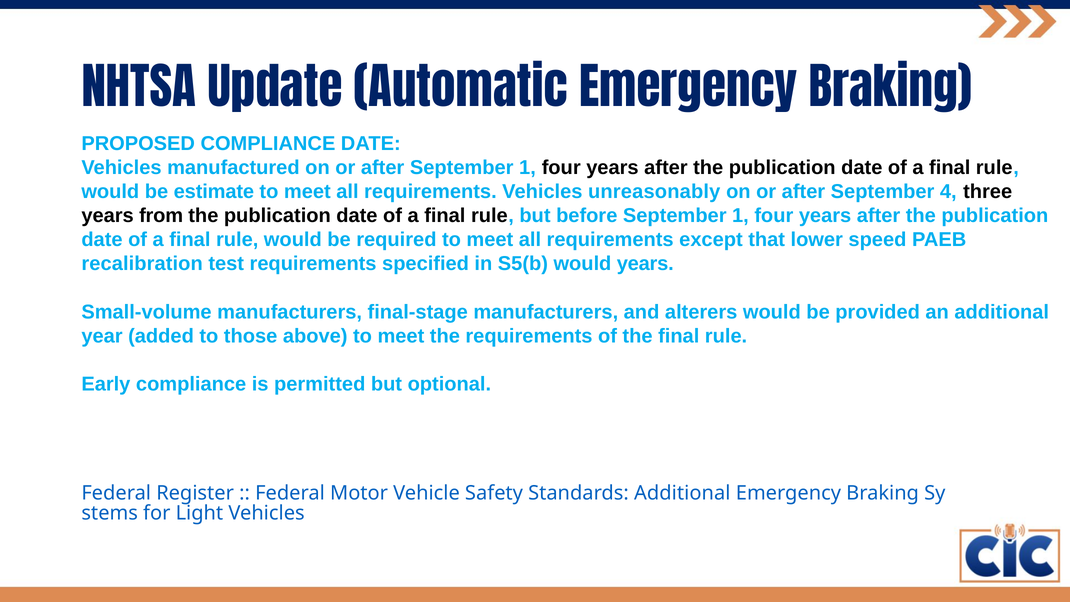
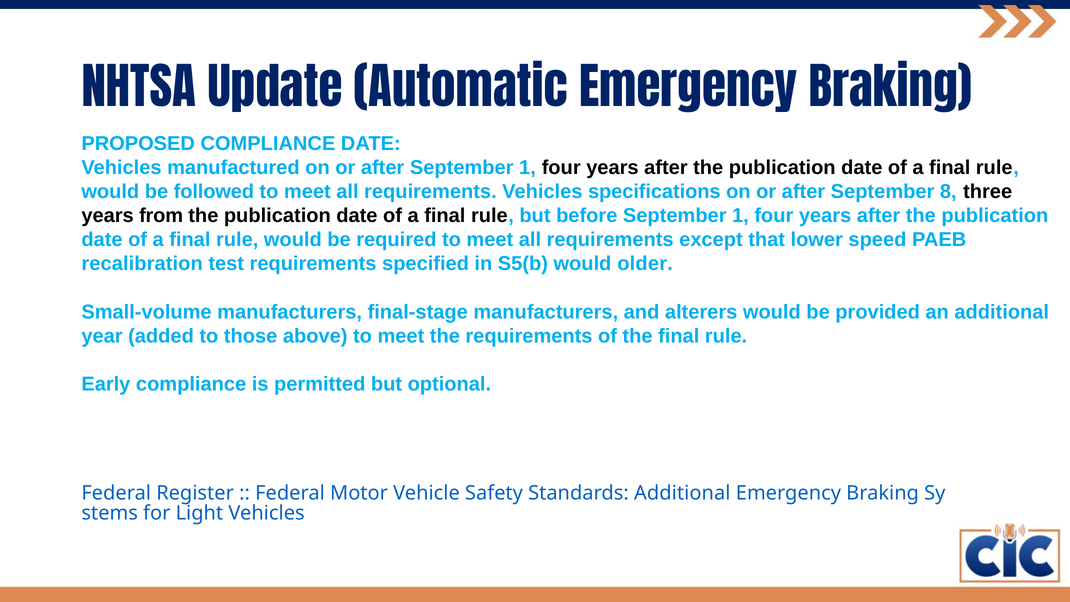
estimate: estimate -> followed
unreasonably: unreasonably -> specifications
4: 4 -> 8
would years: years -> older
